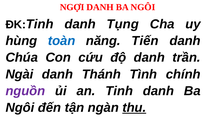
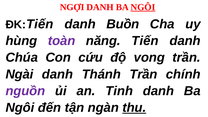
NGÔI at (143, 7) underline: none -> present
Tinh at (40, 24): Tinh -> Tiến
Tụng: Tụng -> Buồn
toàn colour: blue -> purple
độ danh: danh -> vong
Thánh Tình: Tình -> Trần
